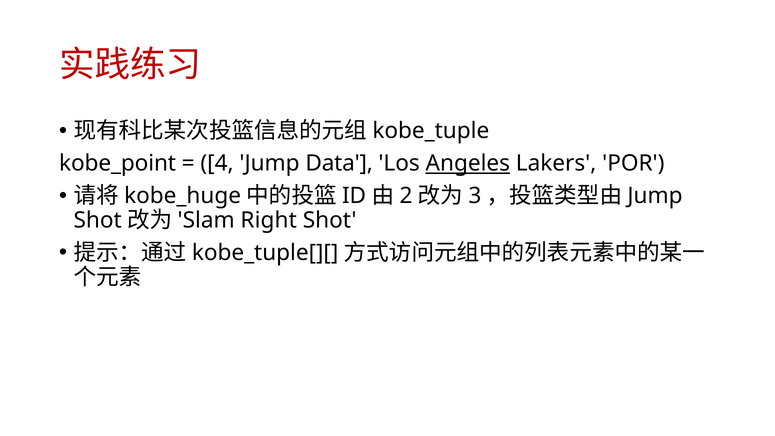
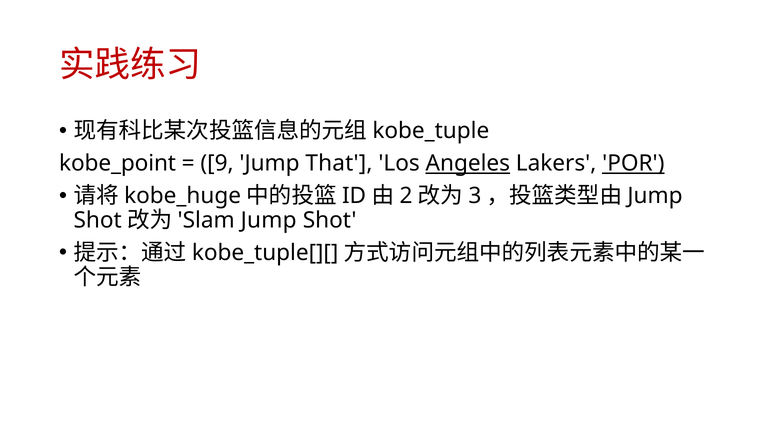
4: 4 -> 9
Data: Data -> That
POR underline: none -> present
Right at (269, 220): Right -> Jump
